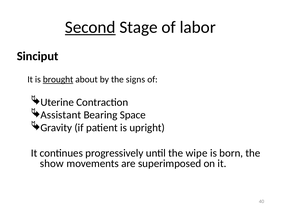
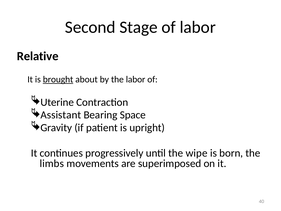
Second underline: present -> none
Sinciput: Sinciput -> Relative
the signs: signs -> labor
show: show -> limbs
